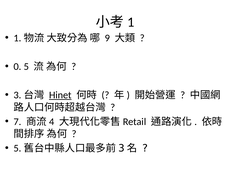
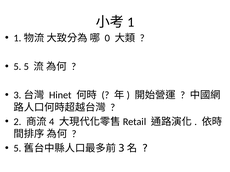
9: 9 -> 0
0 at (18, 67): 0 -> 5
Hinet underline: present -> none
7: 7 -> 2
